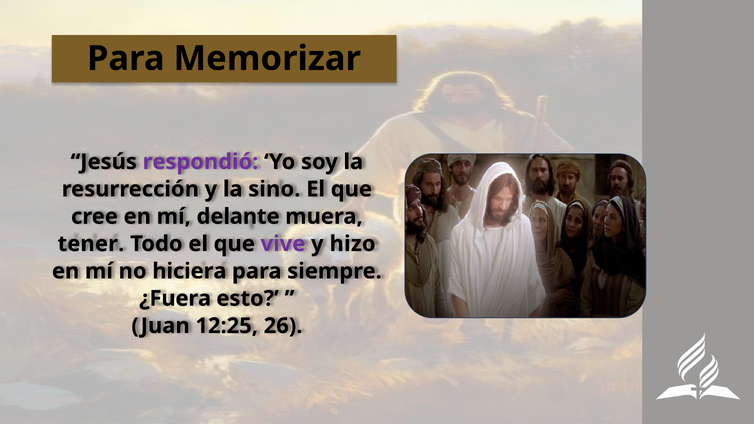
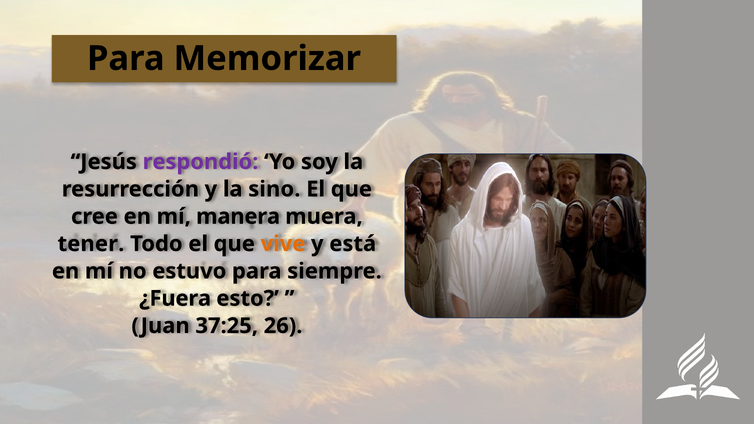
delante: delante -> manera
vive colour: purple -> orange
hizo: hizo -> está
hiciera: hiciera -> estuvo
12:25: 12:25 -> 37:25
